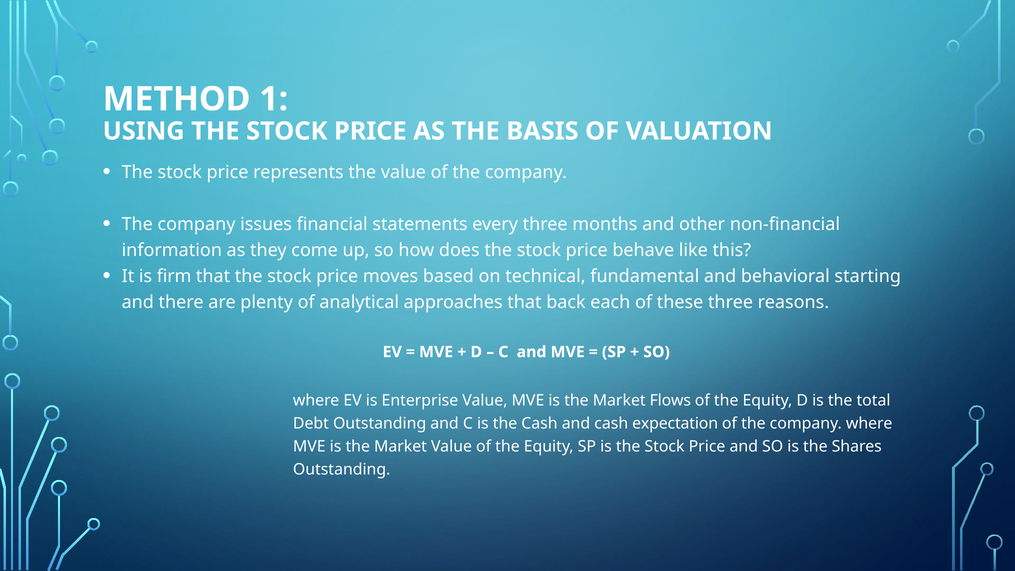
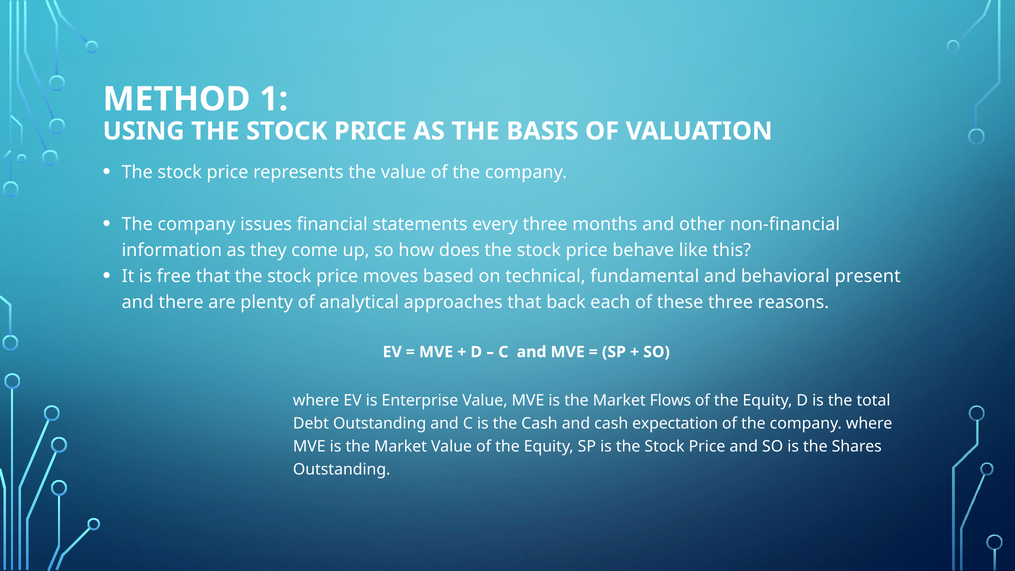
firm: firm -> free
starting: starting -> present
